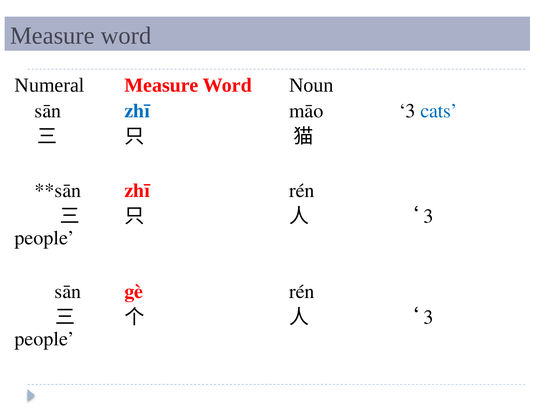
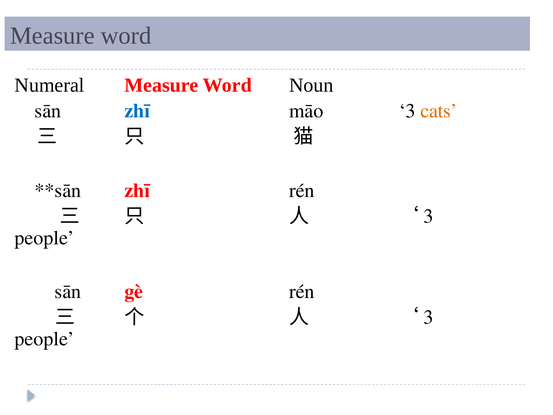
cats colour: blue -> orange
